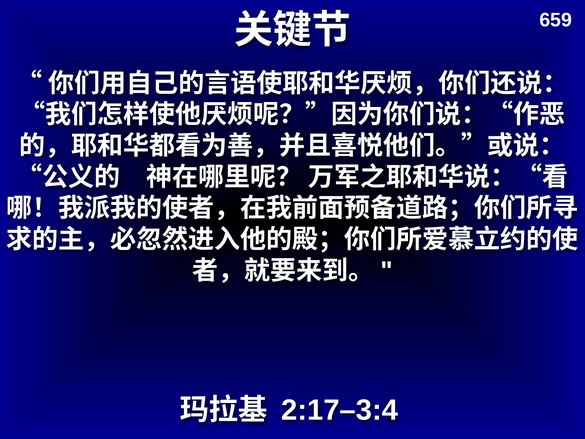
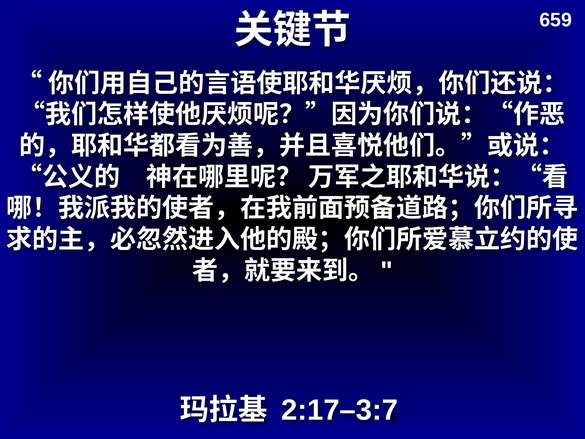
2:17–3:4: 2:17–3:4 -> 2:17–3:7
